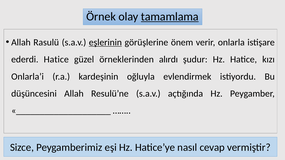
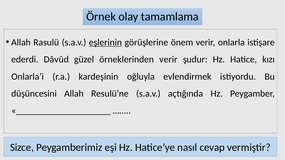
tamamlama underline: present -> none
ederdi Hatice: Hatice -> Dâvûd
örneklerinden alırdı: alırdı -> verir
